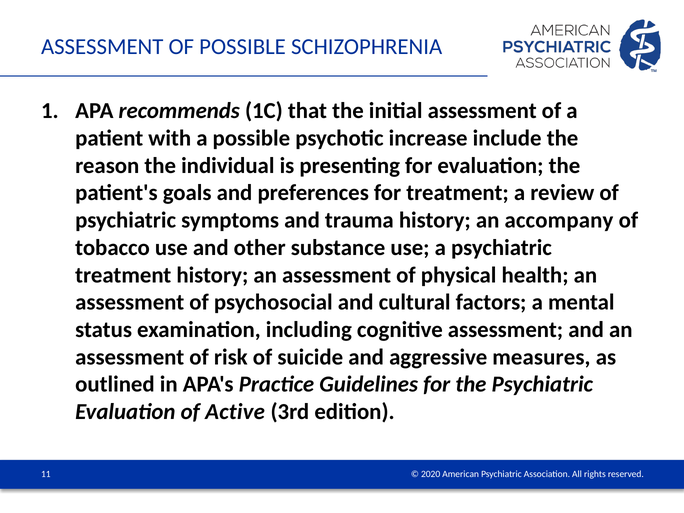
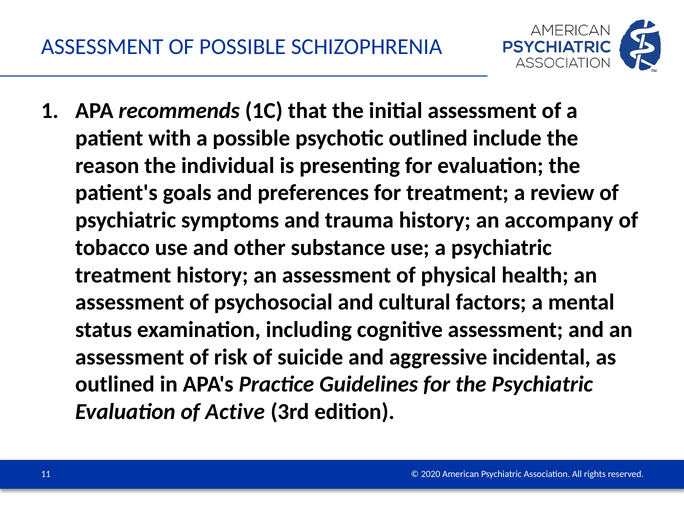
psychotic increase: increase -> outlined
measures: measures -> incidental
